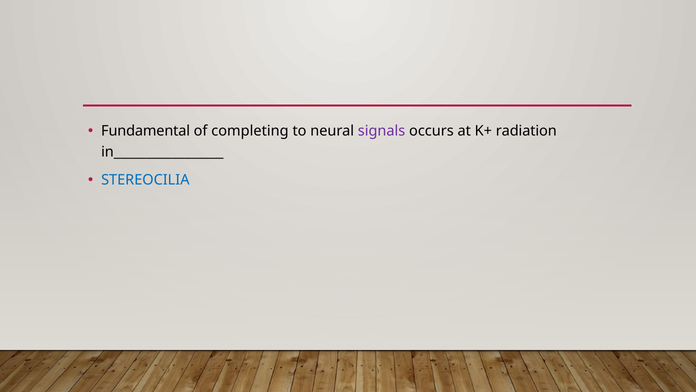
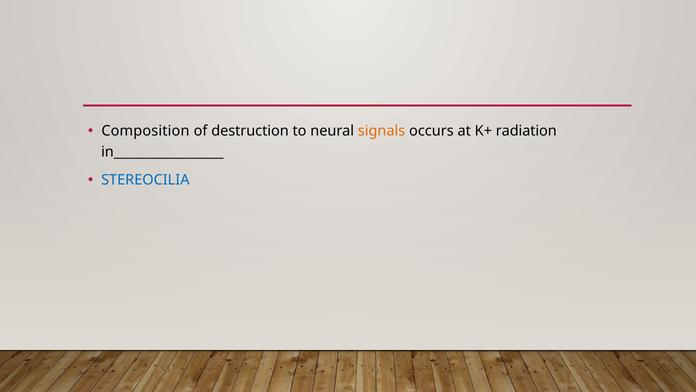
Fundamental: Fundamental -> Composition
completing: completing -> destruction
signals colour: purple -> orange
